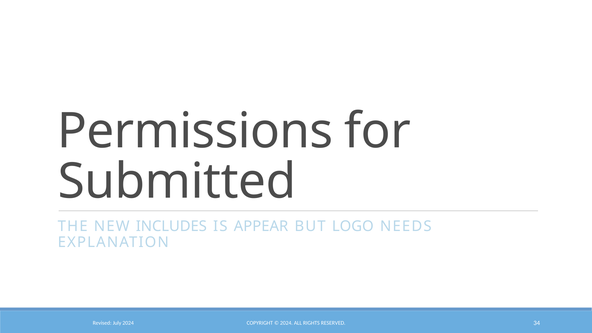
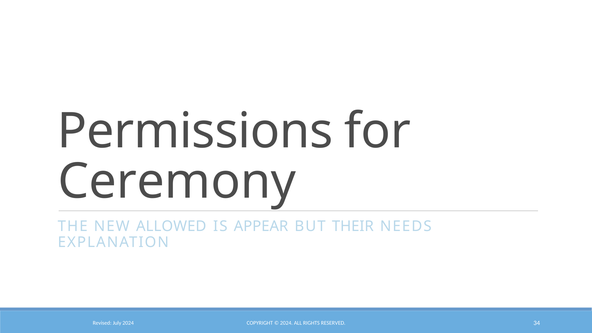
Submitted: Submitted -> Ceremony
INCLUDES: INCLUDES -> ALLOWED
LOGO: LOGO -> THEIR
